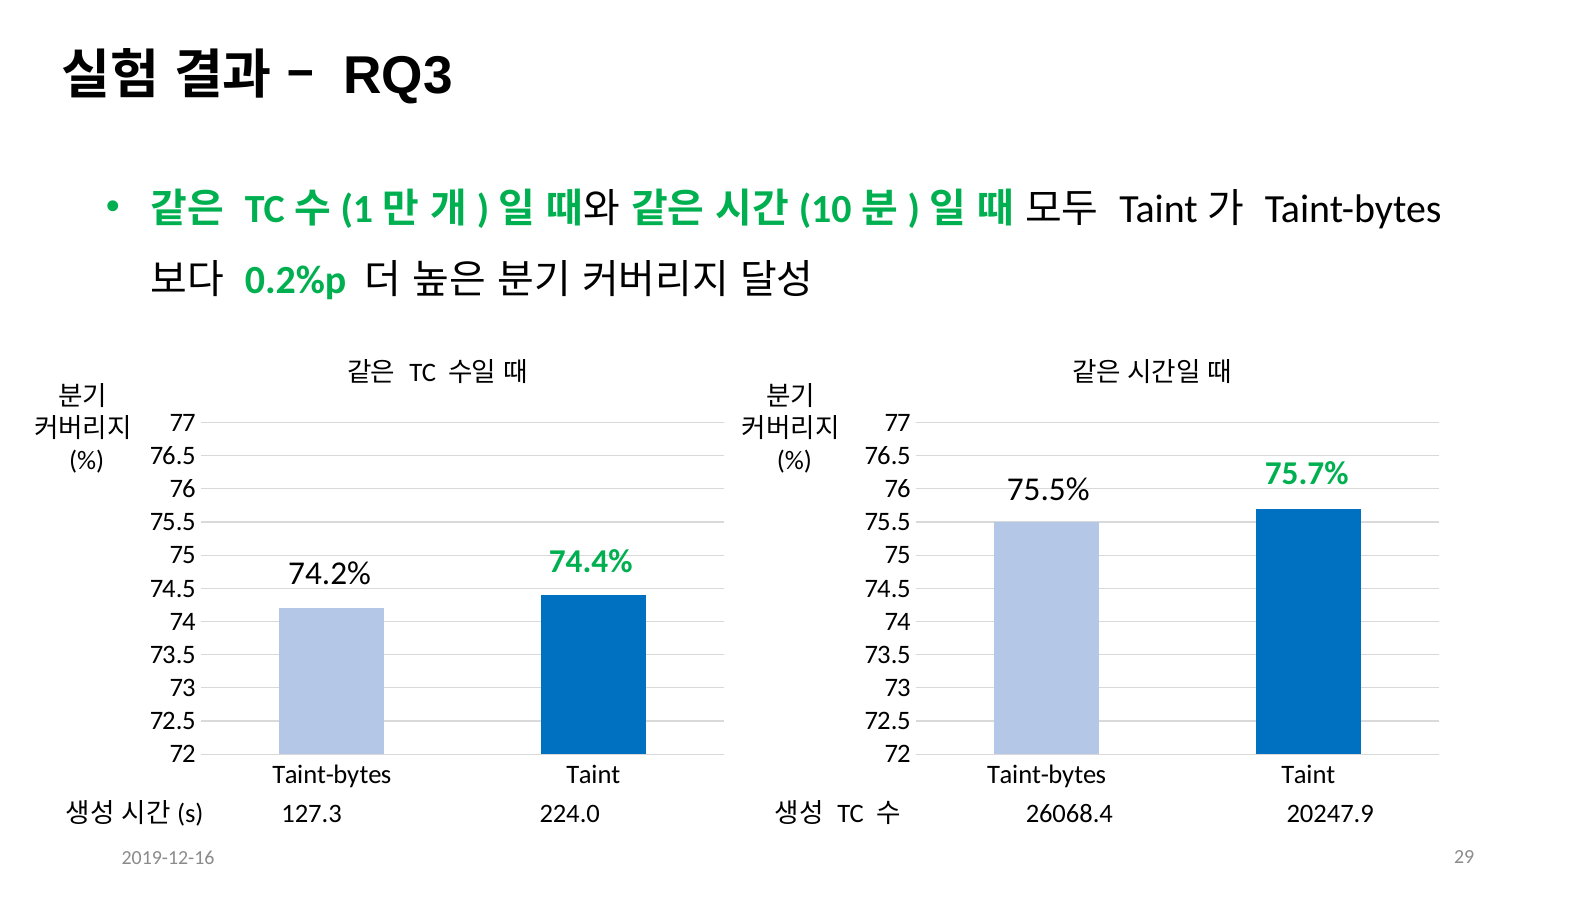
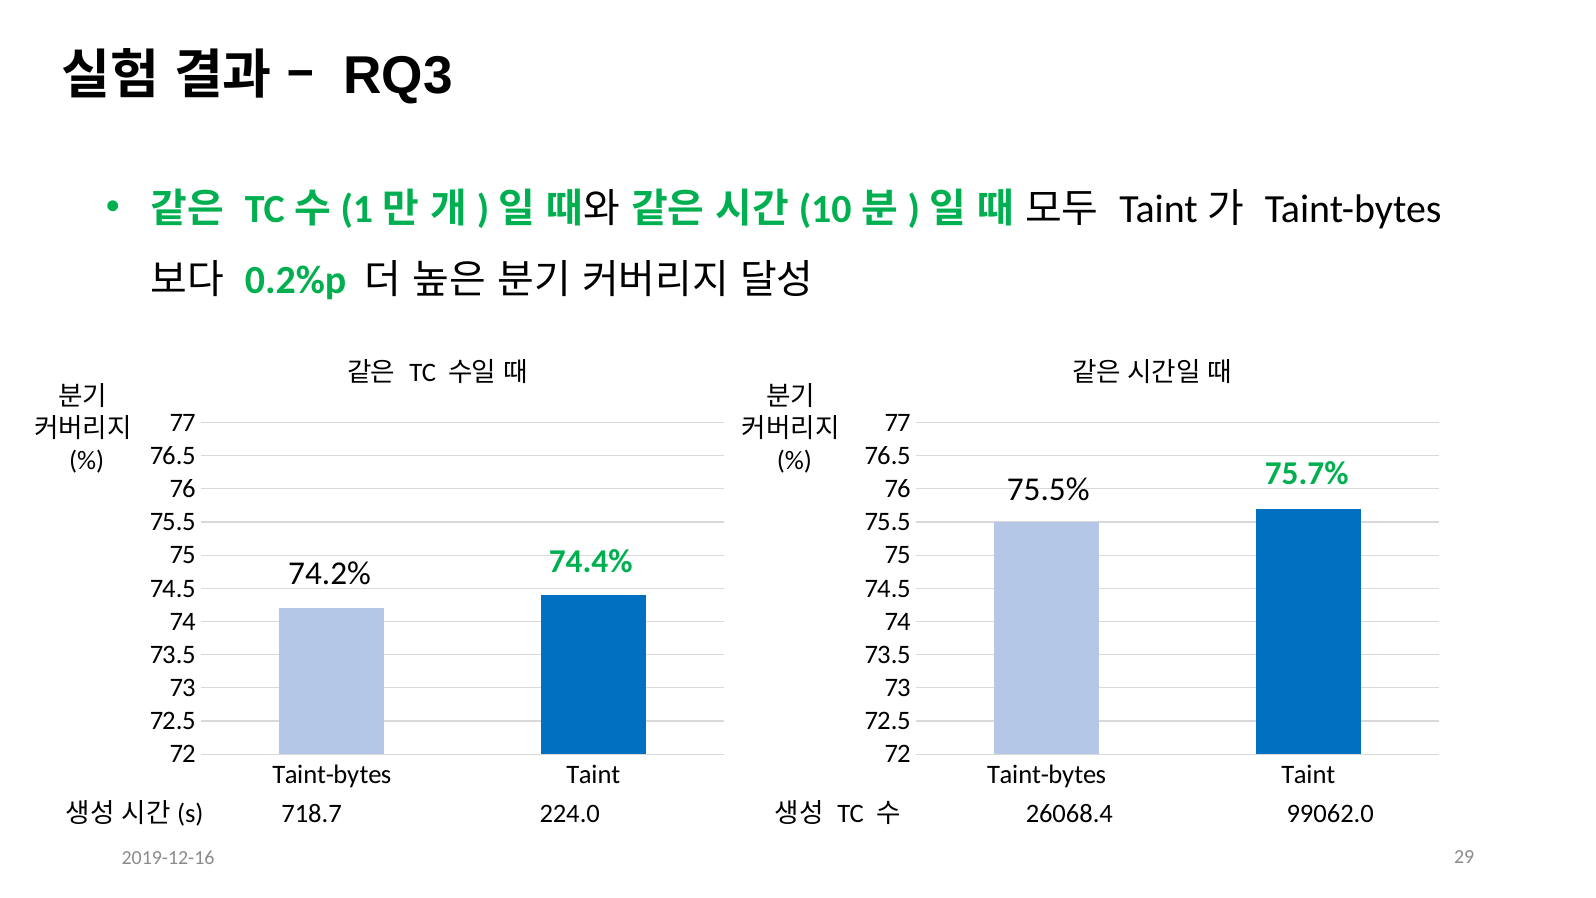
127.3: 127.3 -> 718.7
20247.9: 20247.9 -> 99062.0
